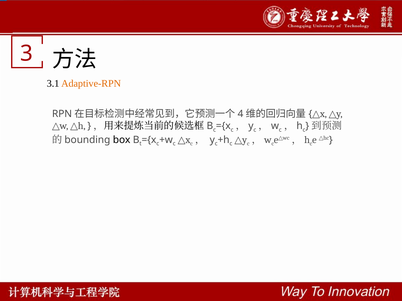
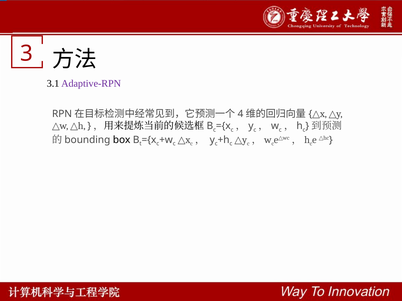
Adaptive-RPN colour: orange -> purple
